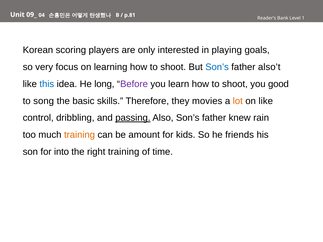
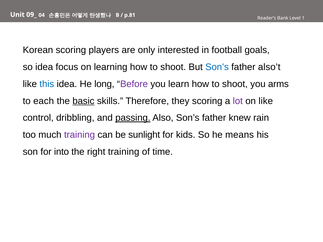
playing: playing -> football
so very: very -> idea
good: good -> arms
song: song -> each
basic underline: none -> present
they movies: movies -> scoring
lot colour: orange -> purple
training at (80, 135) colour: orange -> purple
amount: amount -> sunlight
friends: friends -> means
